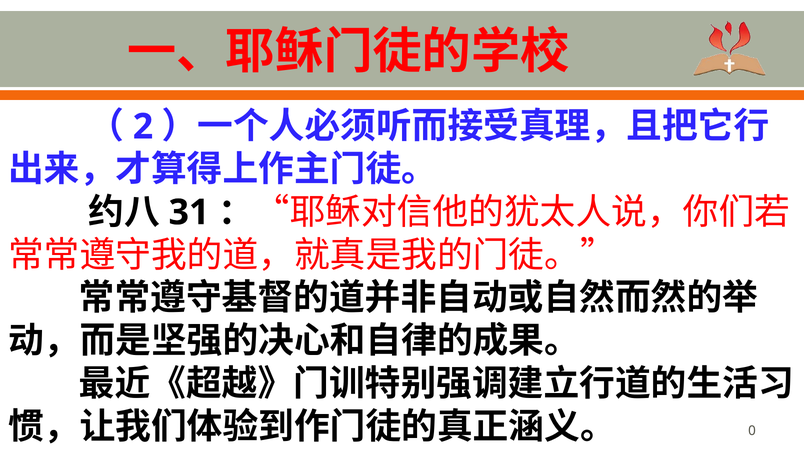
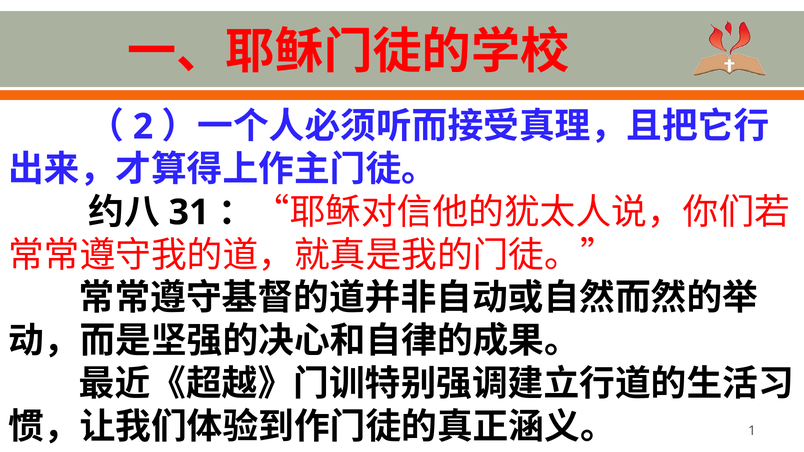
0: 0 -> 1
